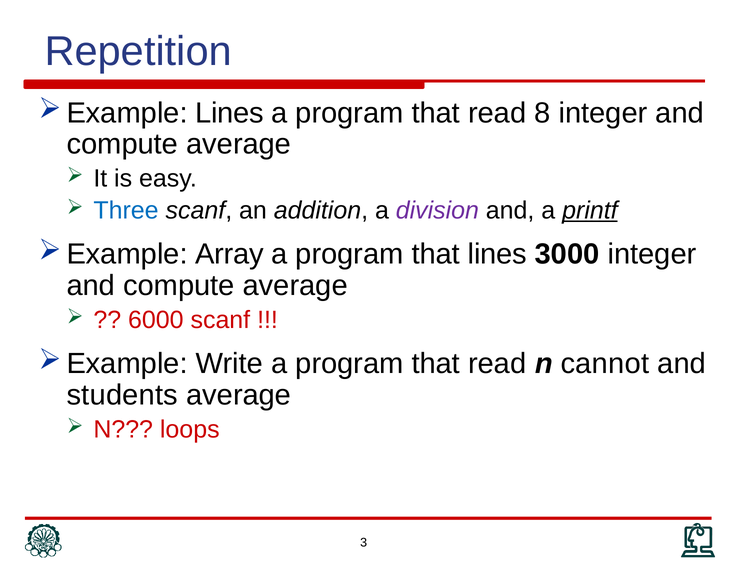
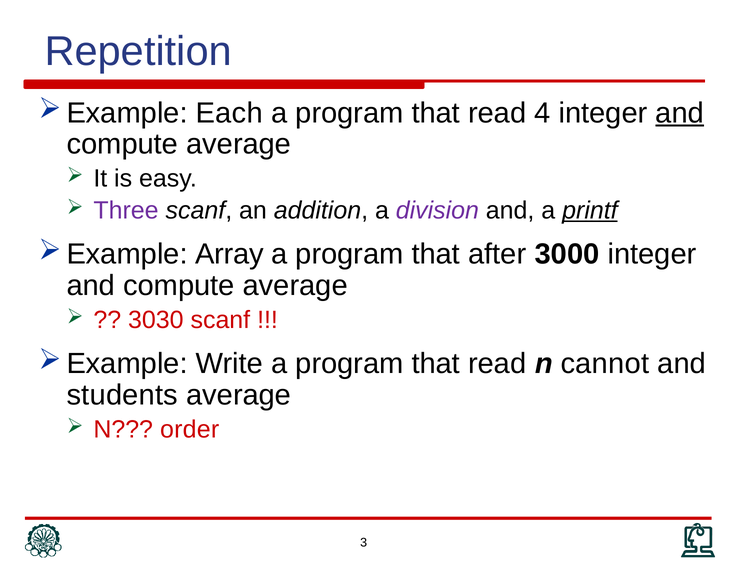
Lines at (230, 113): Lines -> Each
8: 8 -> 4
and at (680, 113) underline: none -> present
Three colour: blue -> purple
that lines: lines -> after
6000: 6000 -> 3030
loops: loops -> order
